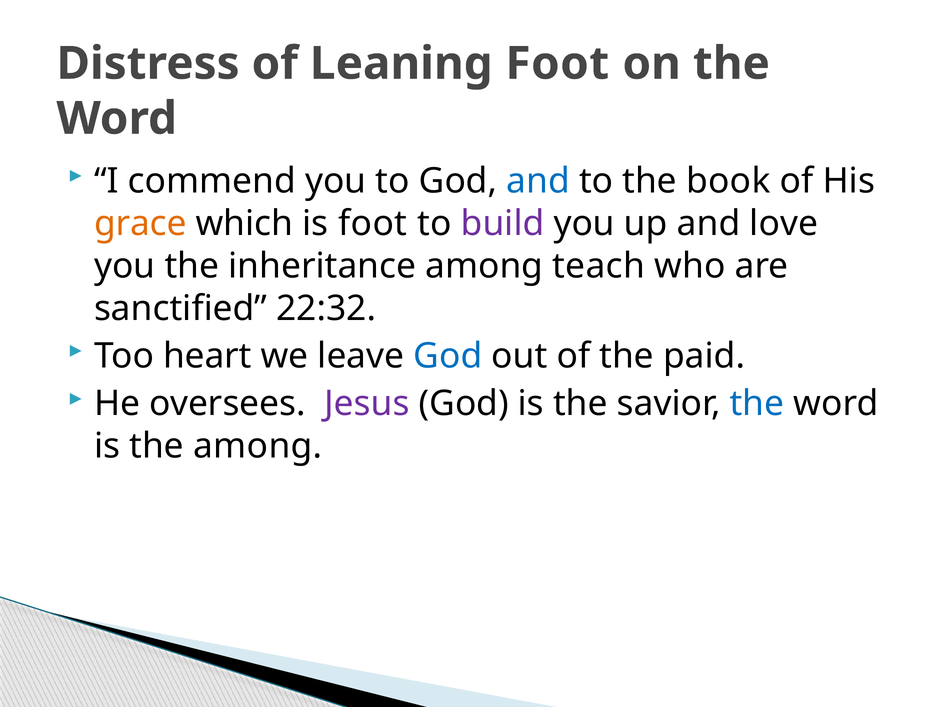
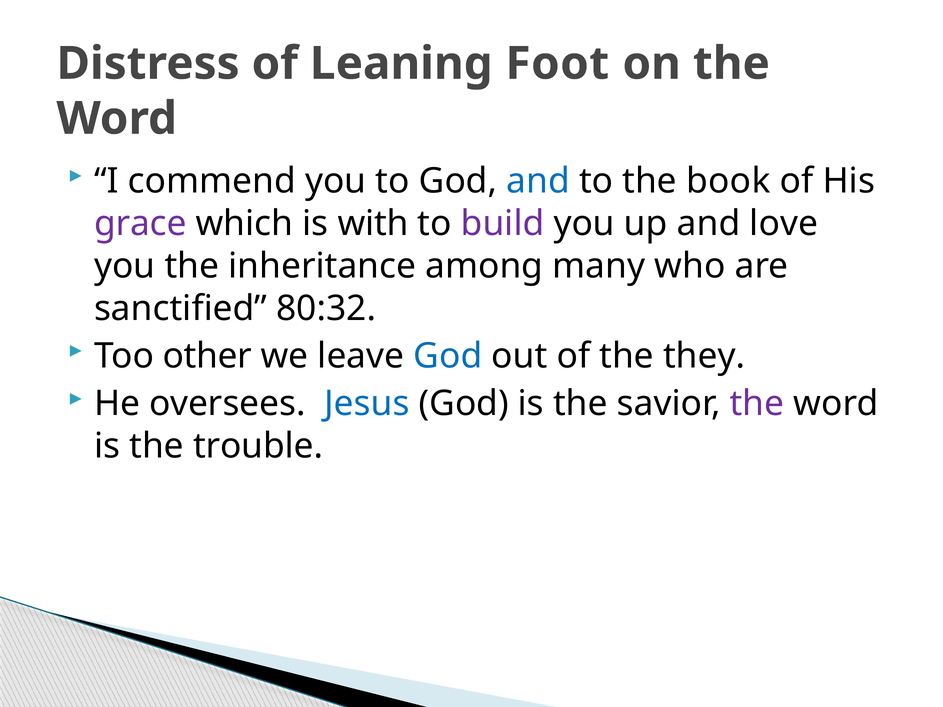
grace colour: orange -> purple
is foot: foot -> with
teach: teach -> many
22:32: 22:32 -> 80:32
heart: heart -> other
paid: paid -> they
Jesus colour: purple -> blue
the at (757, 404) colour: blue -> purple
the among: among -> trouble
